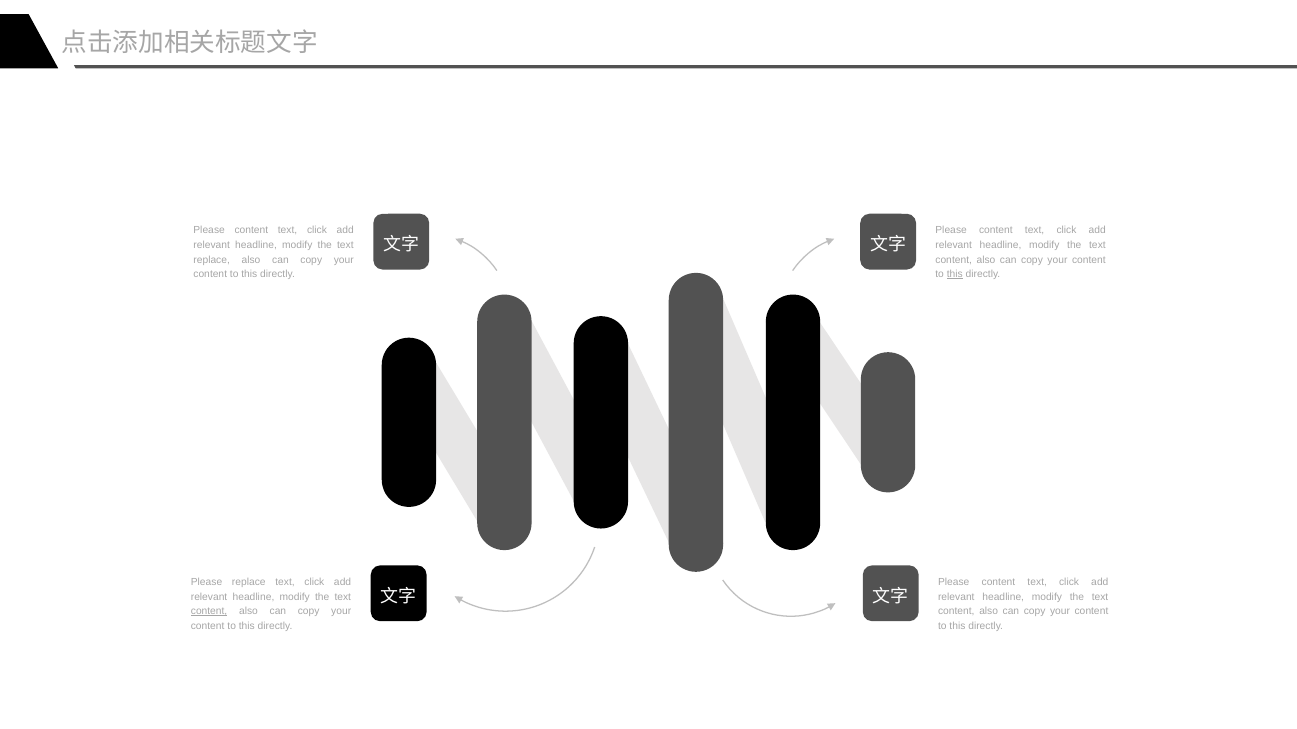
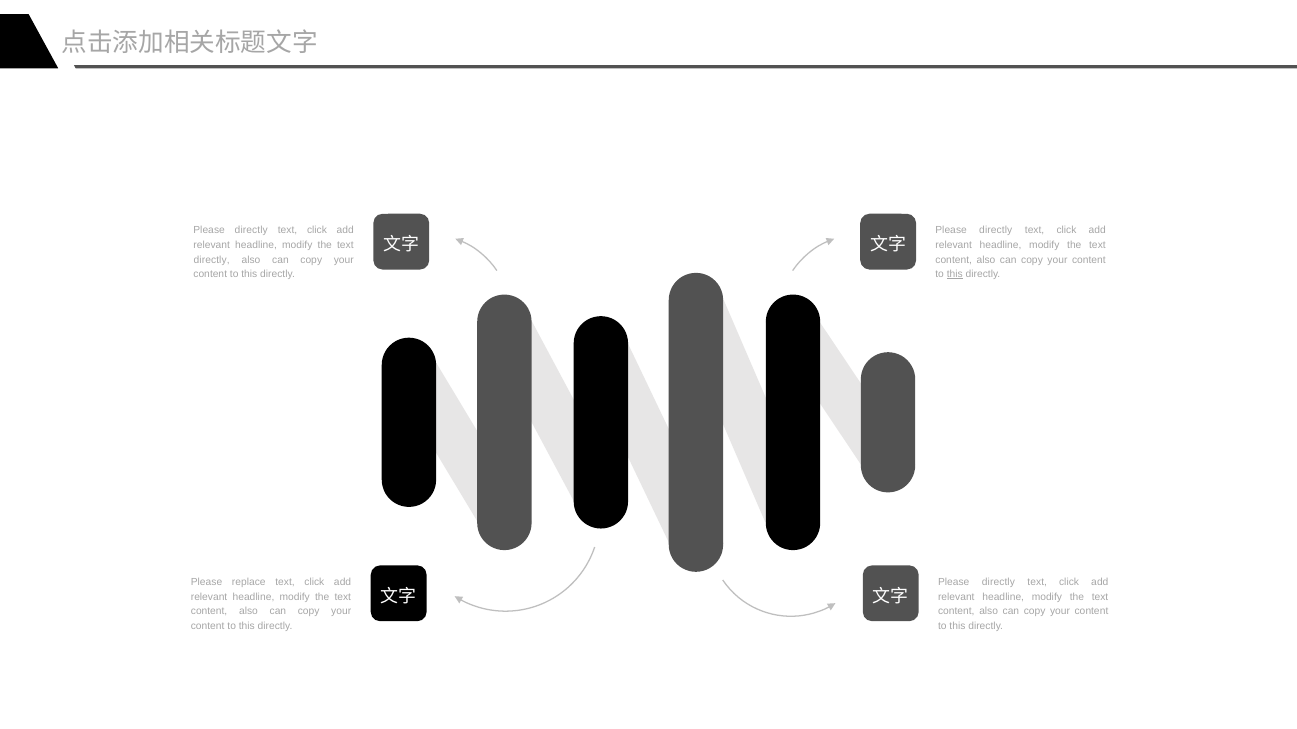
content at (251, 230): content -> directly
content at (996, 230): content -> directly
replace at (212, 260): replace -> directly
content at (998, 582): content -> directly
content at (209, 612) underline: present -> none
